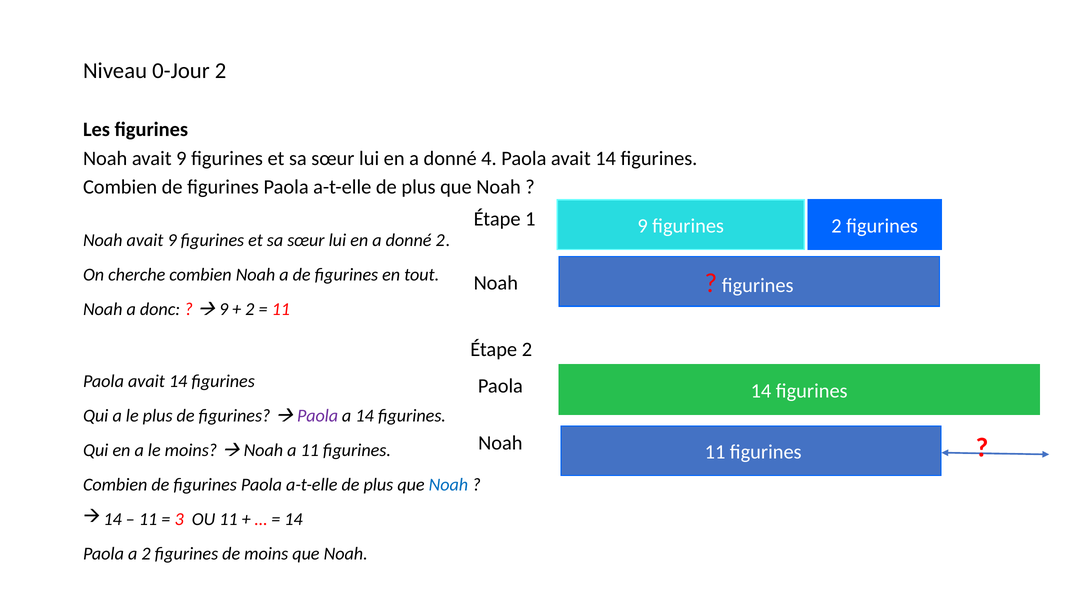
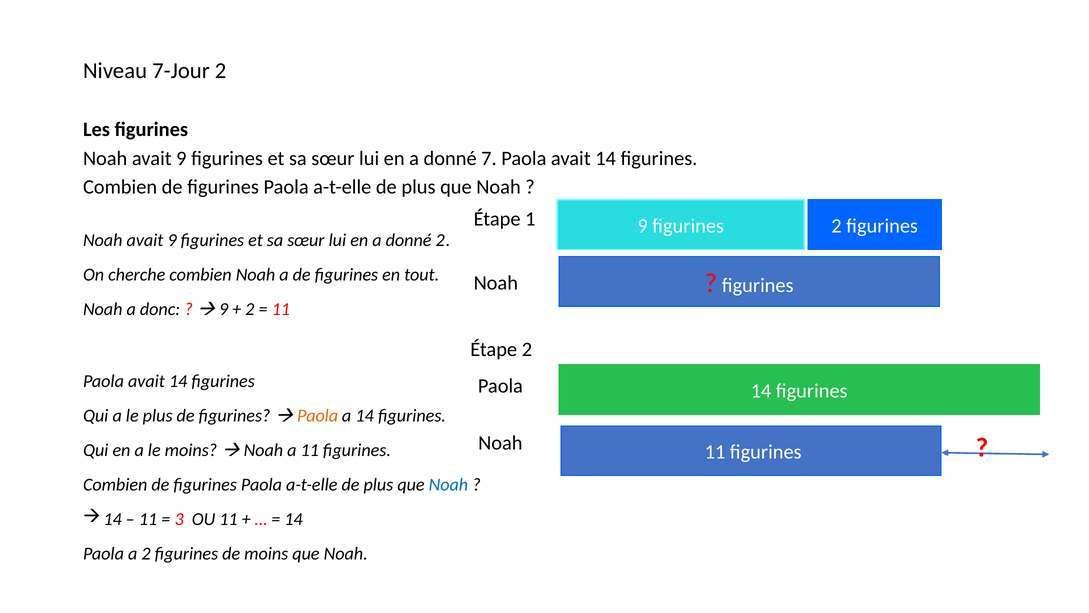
0-Jour: 0-Jour -> 7-Jour
4: 4 -> 7
Paola at (318, 416) colour: purple -> orange
